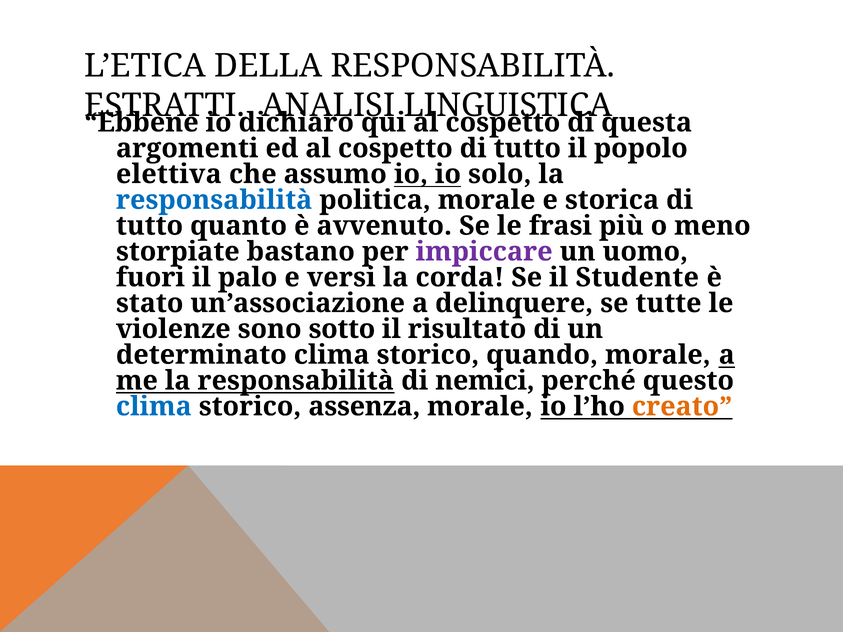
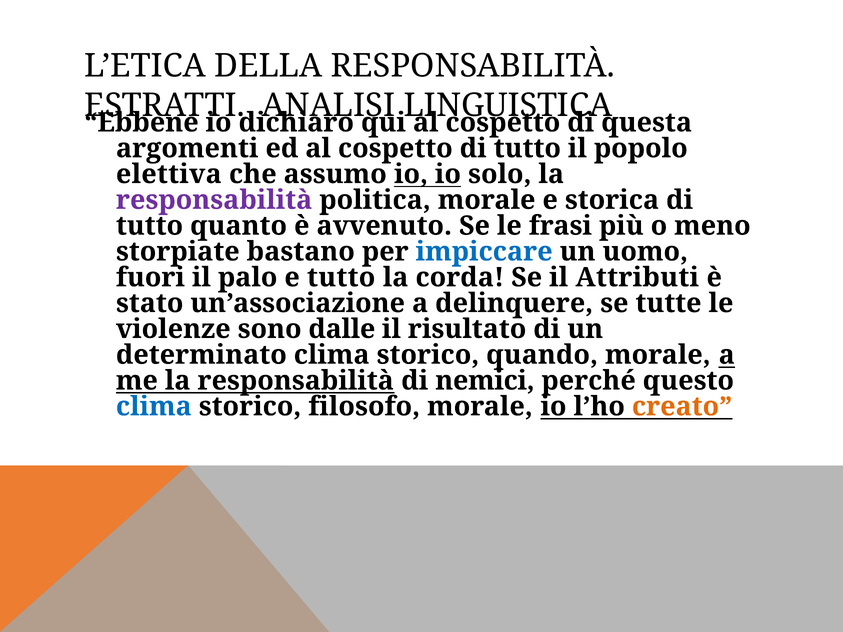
responsabilità at (214, 200) colour: blue -> purple
impiccare colour: purple -> blue
e versi: versi -> tutto
Studente: Studente -> Attributi
sotto: sotto -> dalle
assenza: assenza -> filosofo
